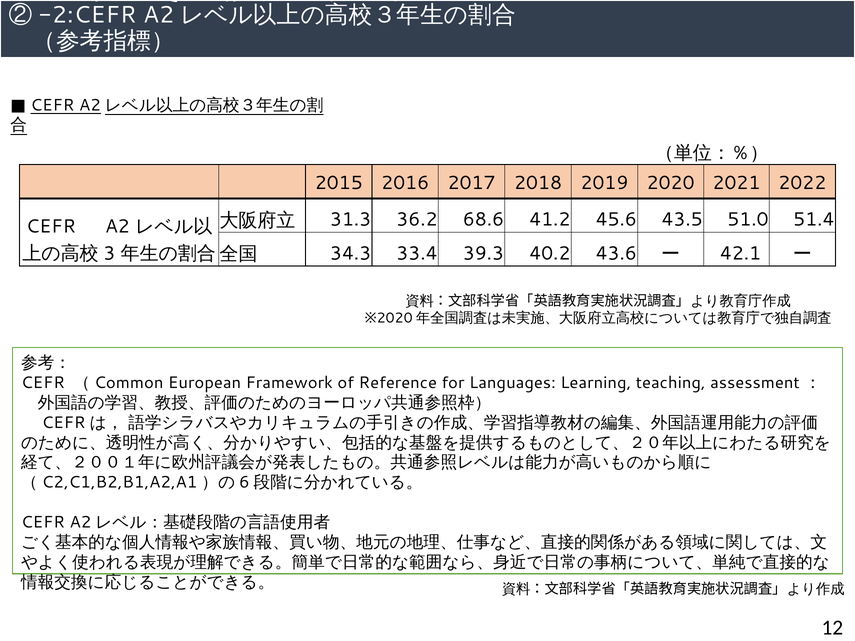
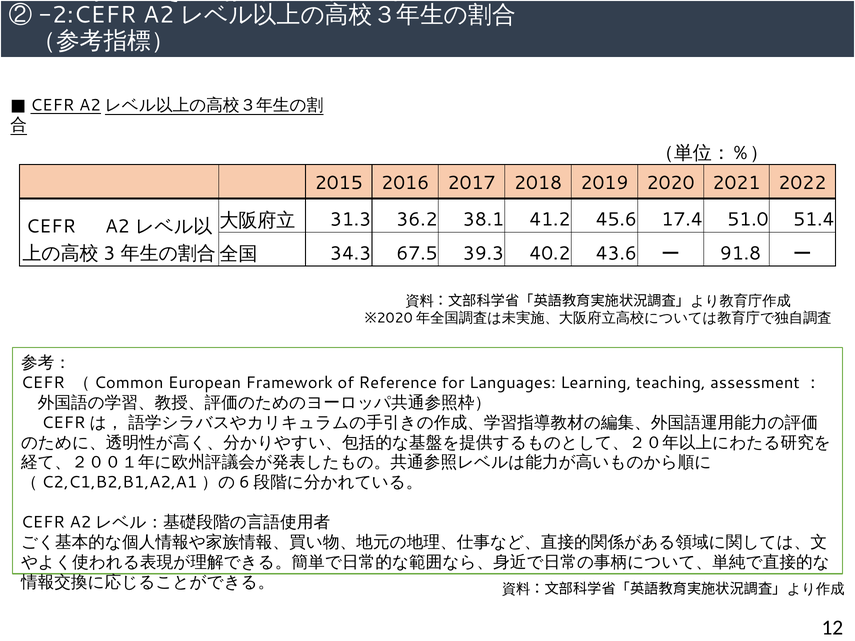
68.6: 68.6 -> 38.1
43.5: 43.5 -> 17.4
33.4: 33.4 -> 67.5
42.1: 42.1 -> 91.8
